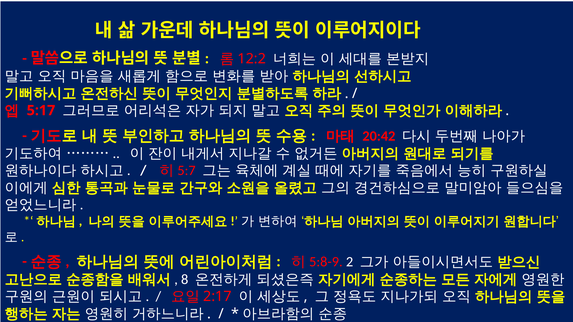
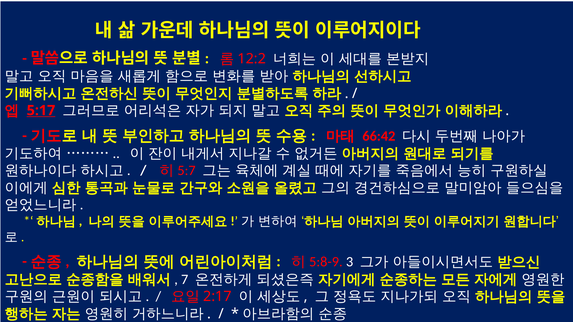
5:17 underline: none -> present
20:42: 20:42 -> 66:42
2: 2 -> 3
8: 8 -> 7
